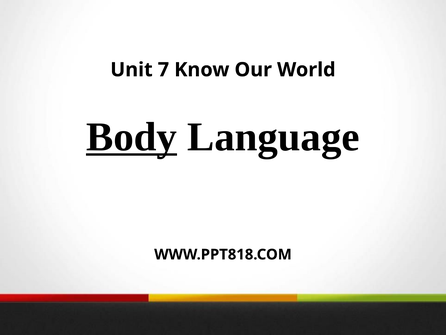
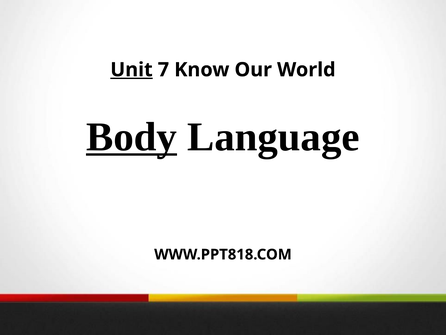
Unit underline: none -> present
